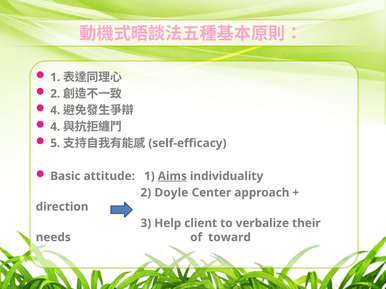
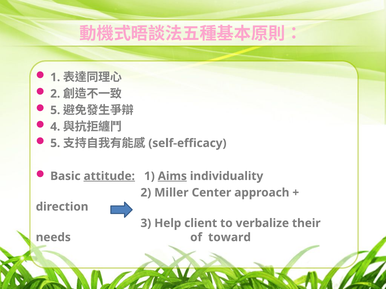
4 at (55, 110): 4 -> 5
attitude underline: none -> present
Doyle: Doyle -> Miller
